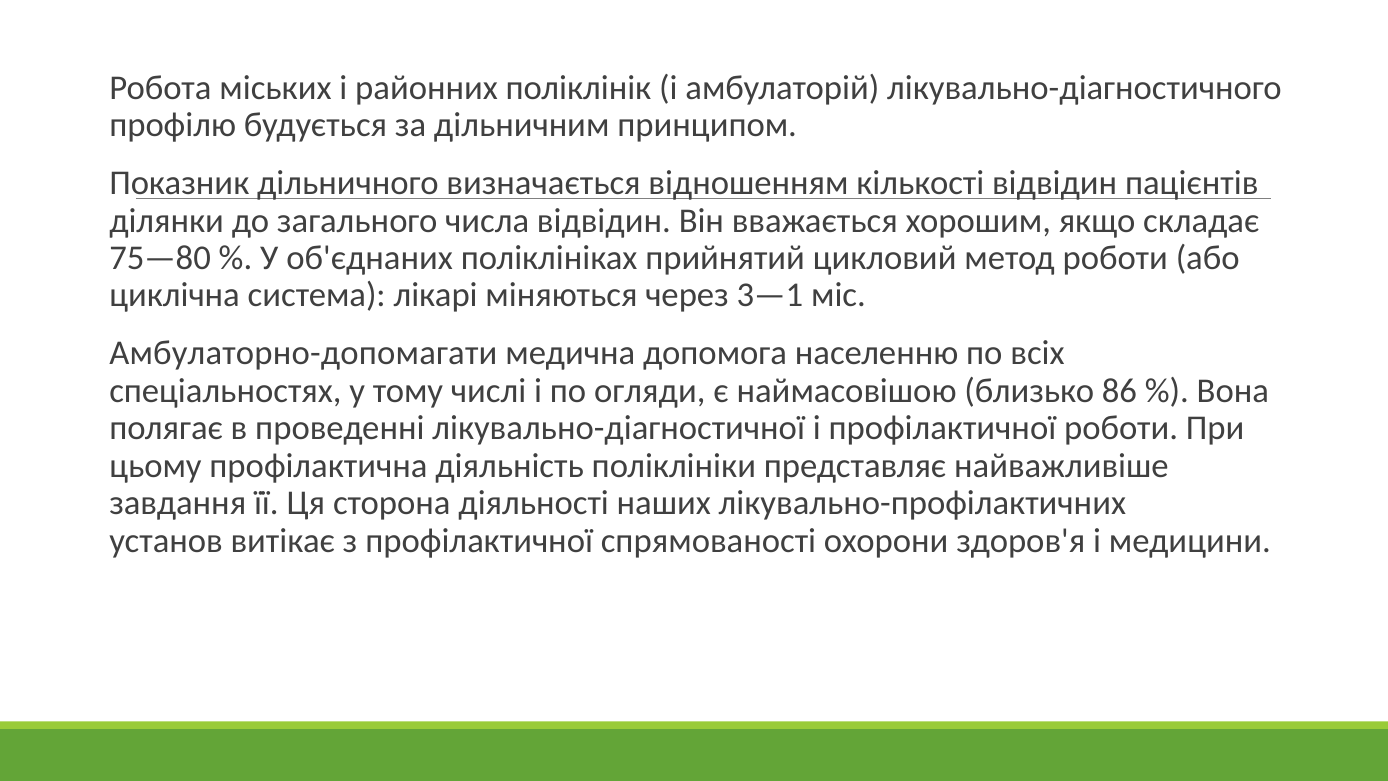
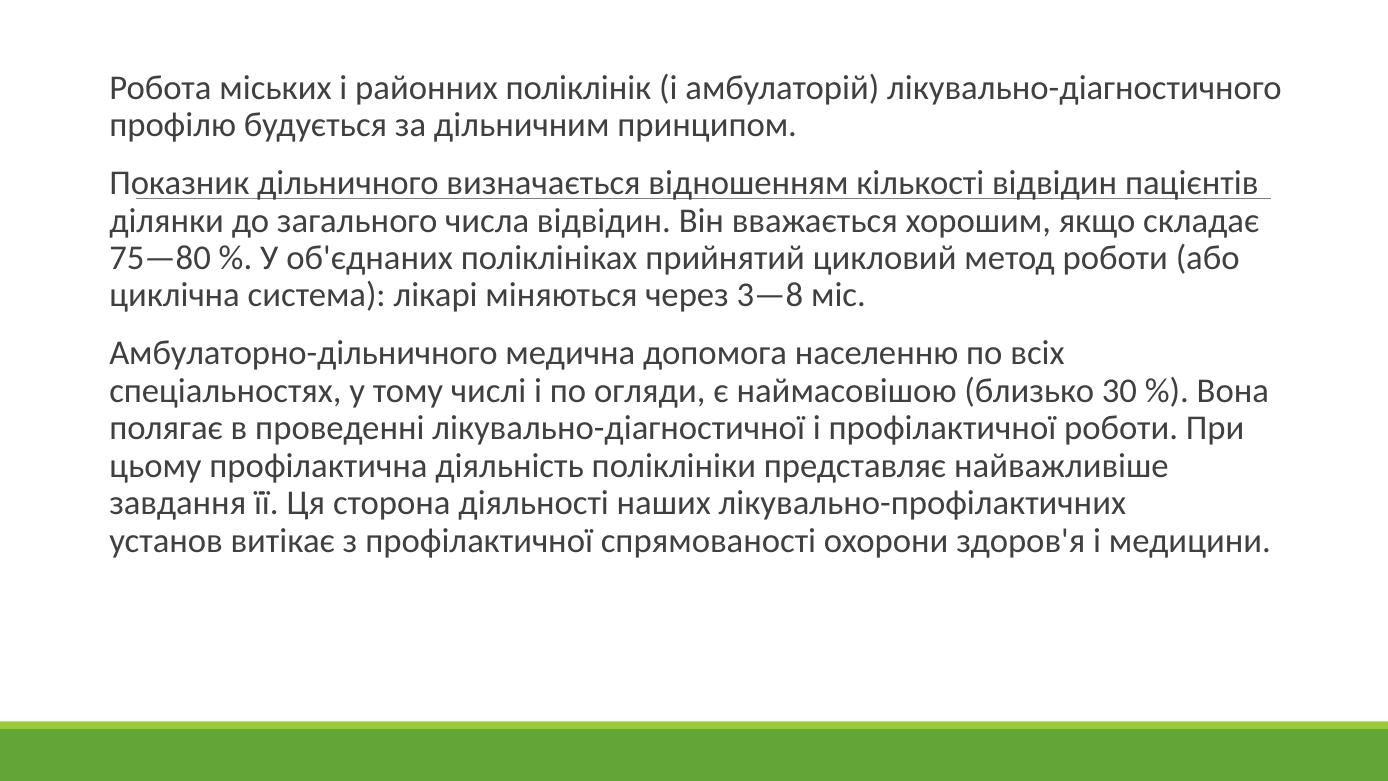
3—1: 3—1 -> 3—8
Амбулаторно-допомагати: Амбулаторно-допомагати -> Амбулаторно-дільничного
86: 86 -> 30
